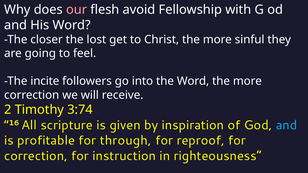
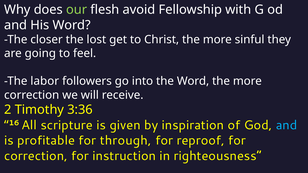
our colour: pink -> light green
incite: incite -> labor
3:74: 3:74 -> 3:36
